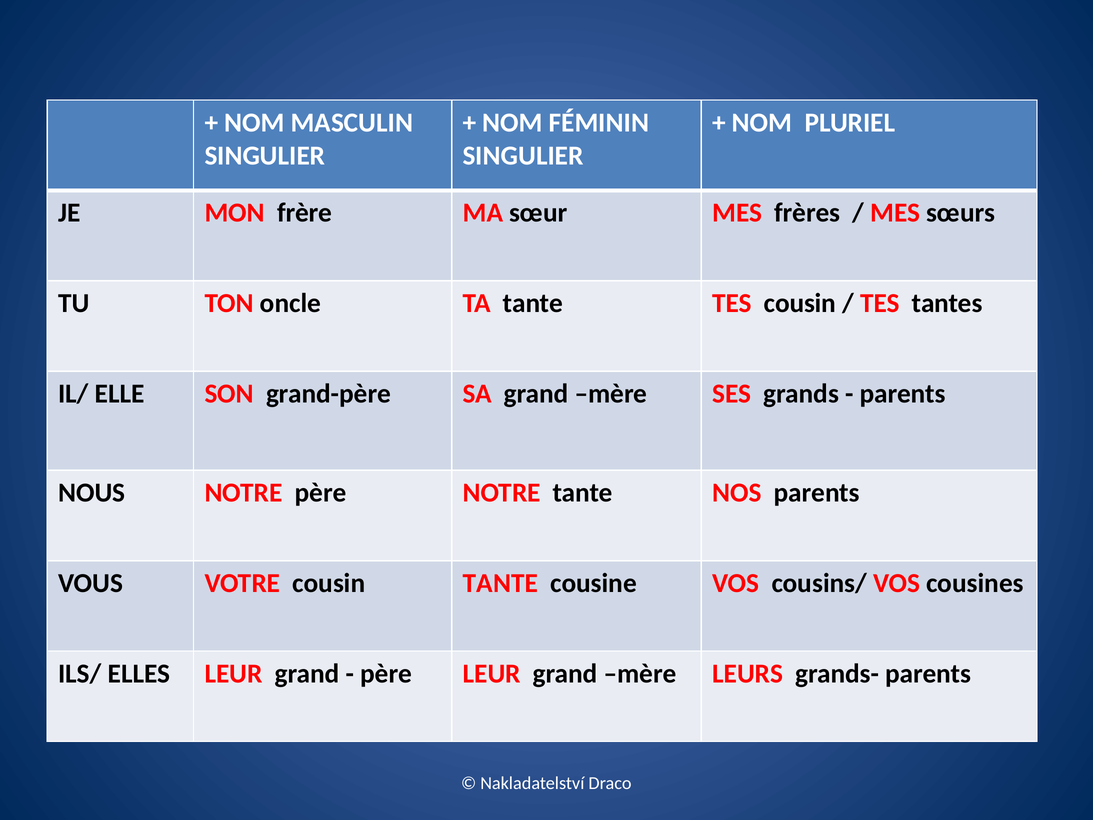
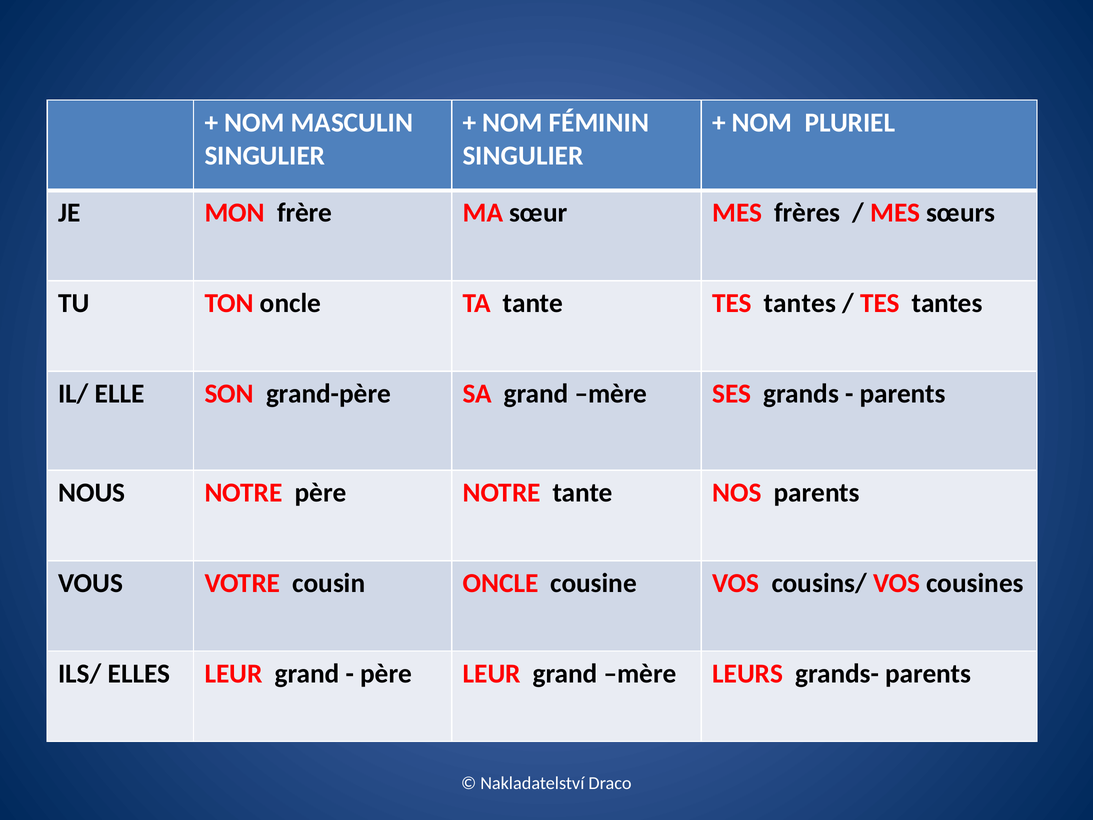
tante TES cousin: cousin -> tantes
cousin TANTE: TANTE -> ONCLE
